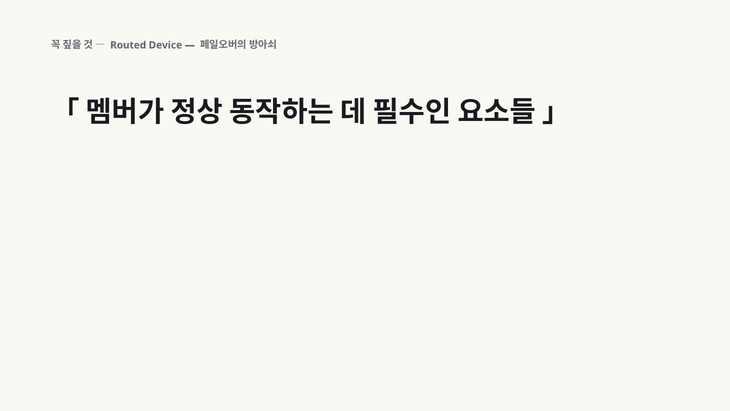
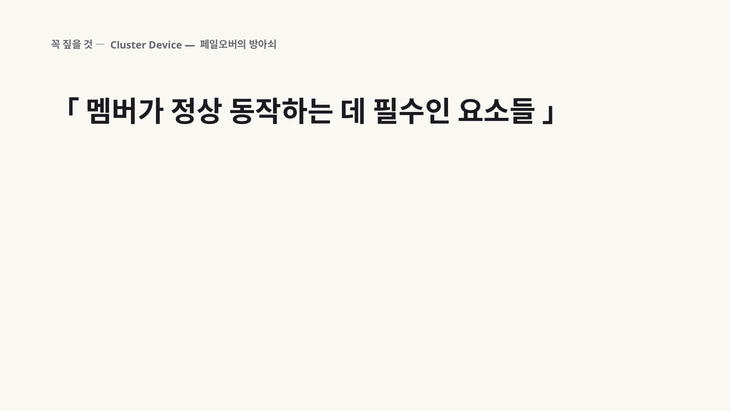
Routed: Routed -> Cluster
